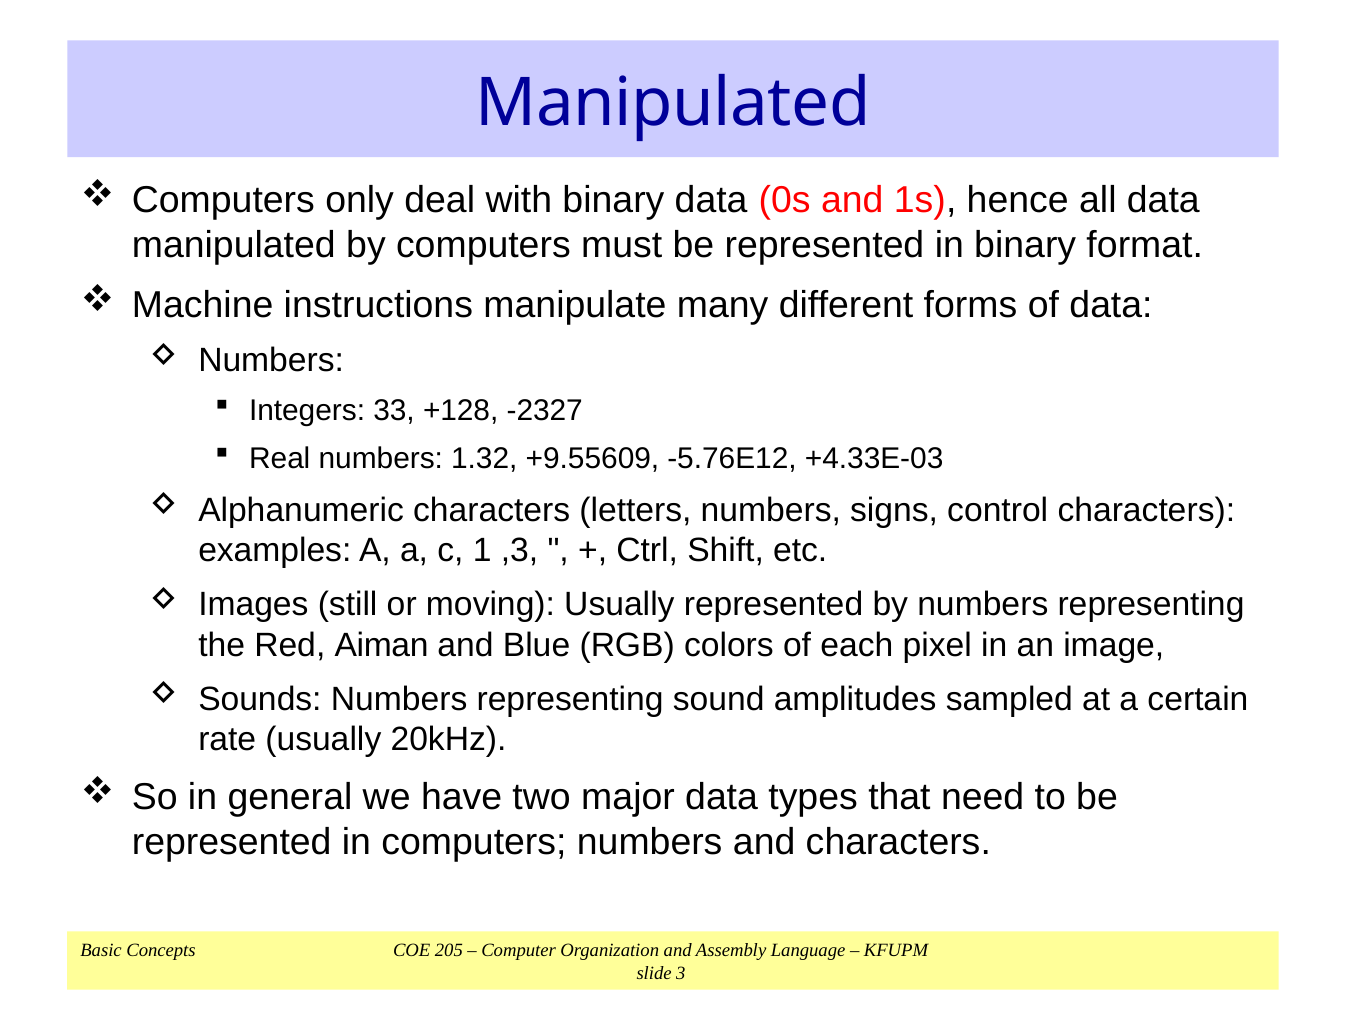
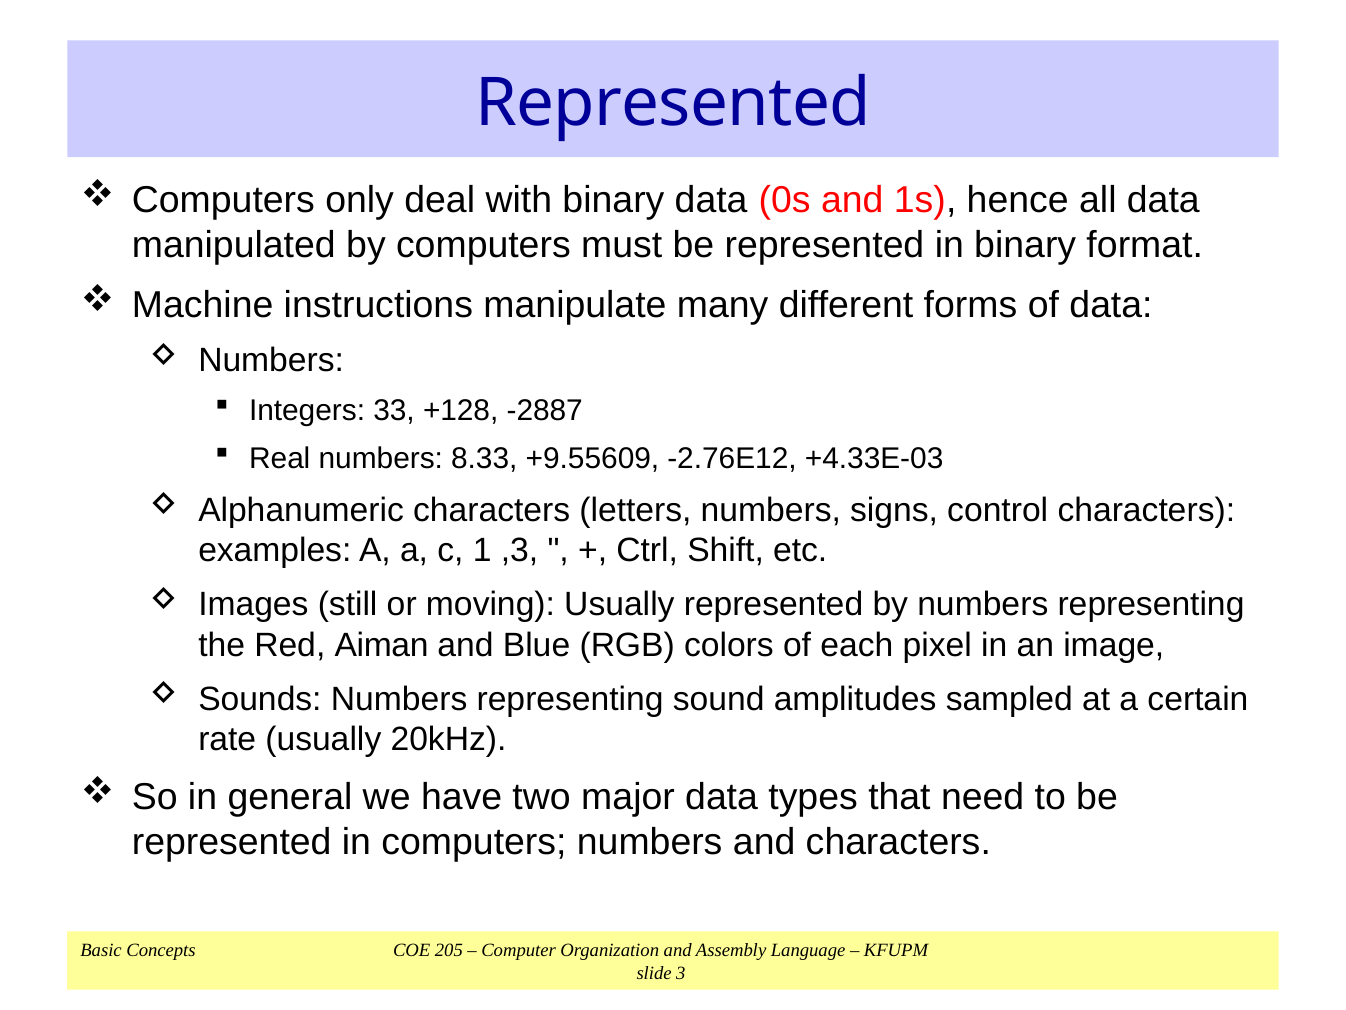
Manipulated at (673, 103): Manipulated -> Represented
-2327: -2327 -> -2887
1.32: 1.32 -> 8.33
-5.76E12: -5.76E12 -> -2.76E12
